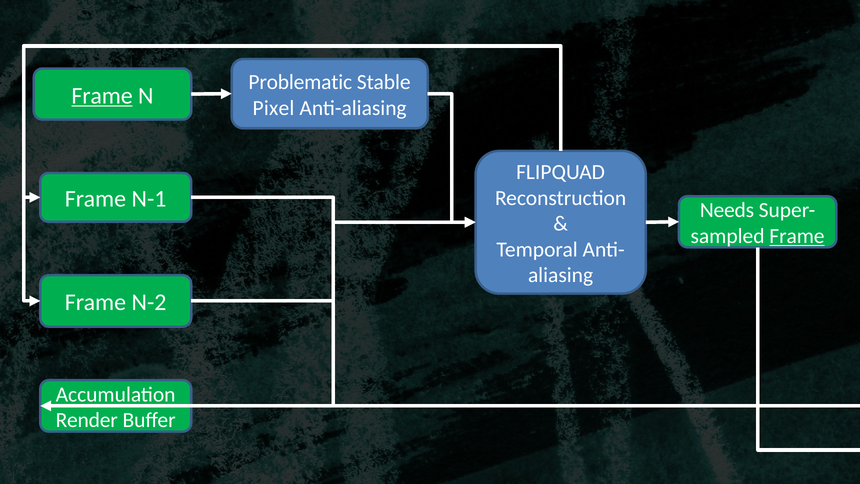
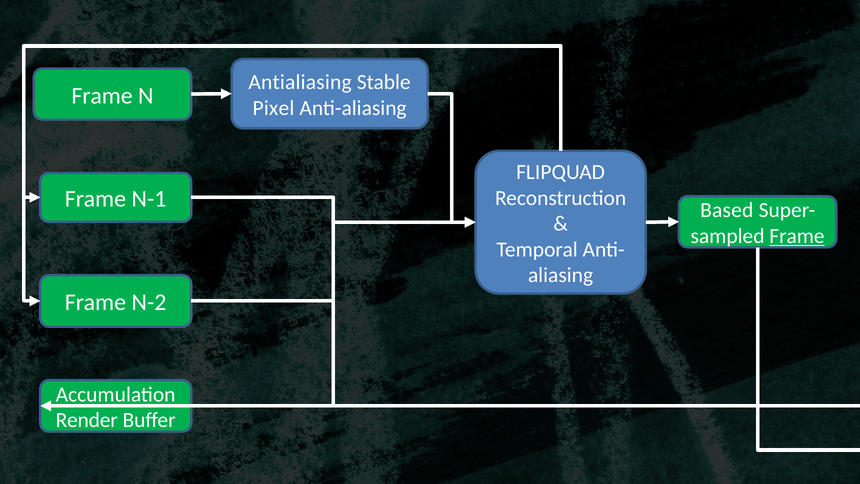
Problematic: Problematic -> Antialiasing
Frame at (102, 96) underline: present -> none
Needs: Needs -> Based
